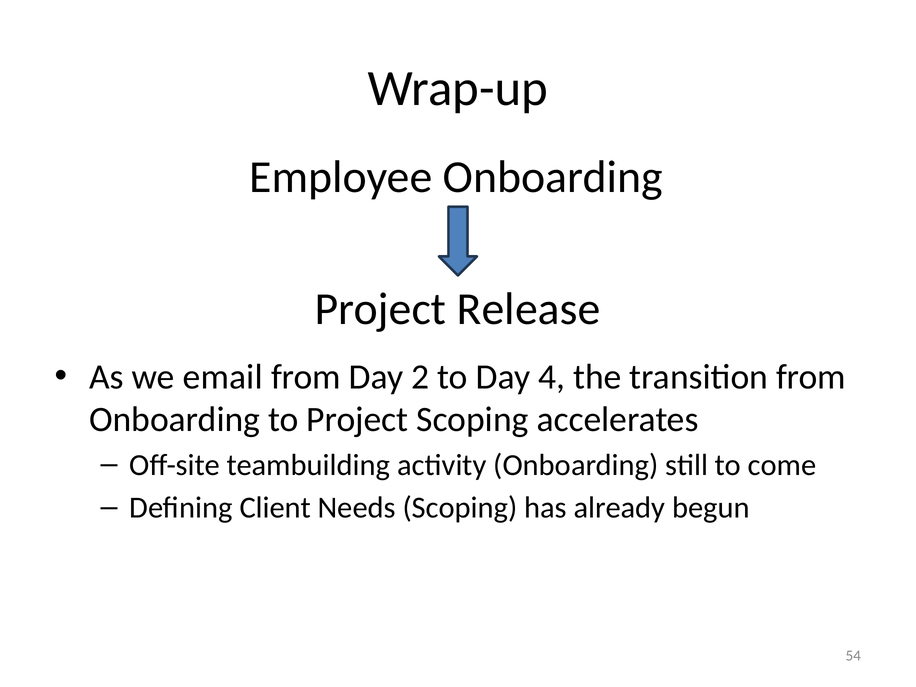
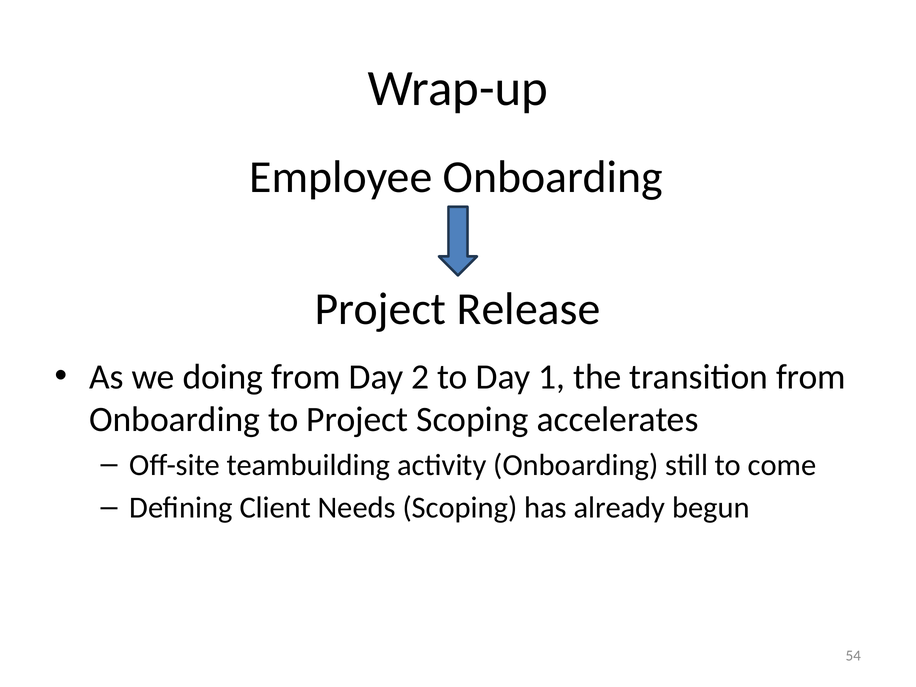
email: email -> doing
4: 4 -> 1
